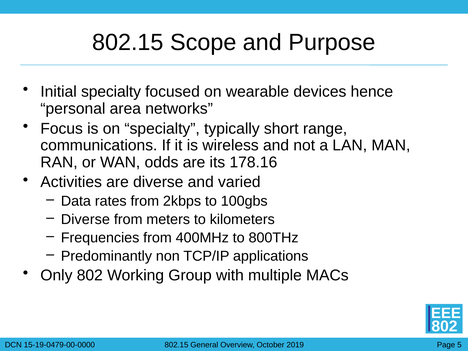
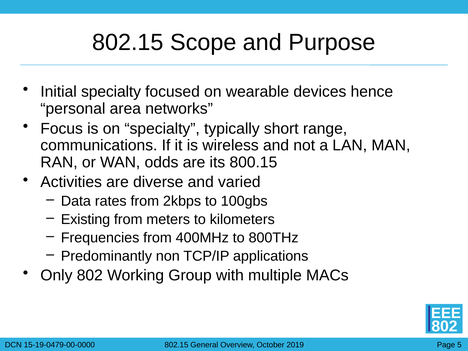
178.16: 178.16 -> 800.15
Diverse at (85, 219): Diverse -> Existing
